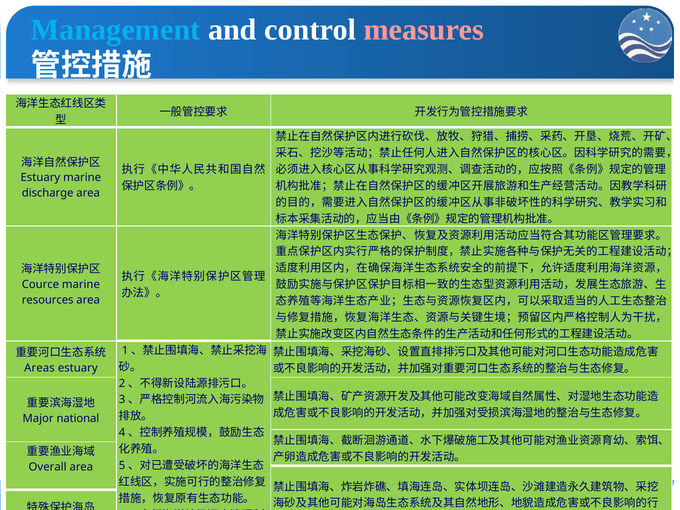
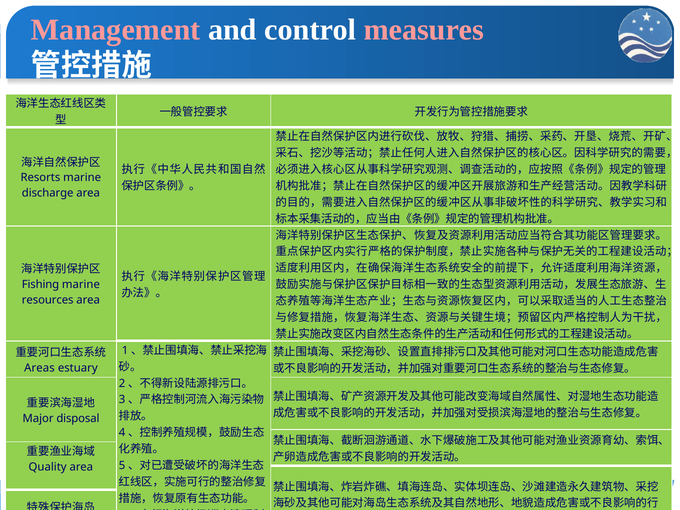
Management colour: light blue -> pink
Estuary at (40, 178): Estuary -> Resorts
Cource: Cource -> Fishing
national: national -> disposal
Overall: Overall -> Quality
